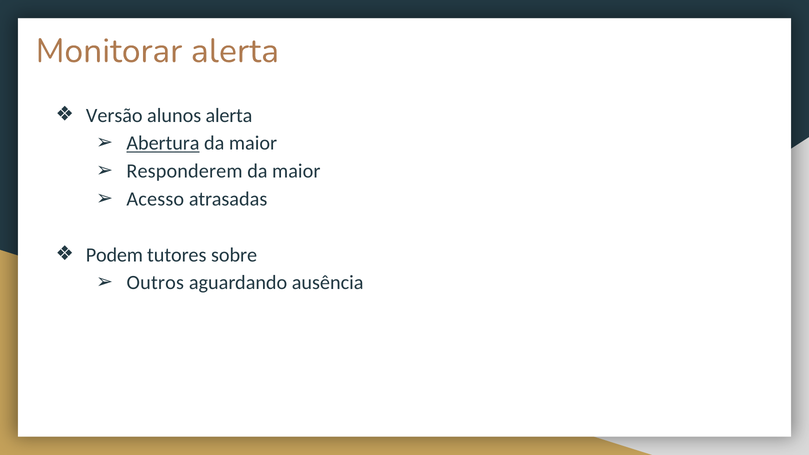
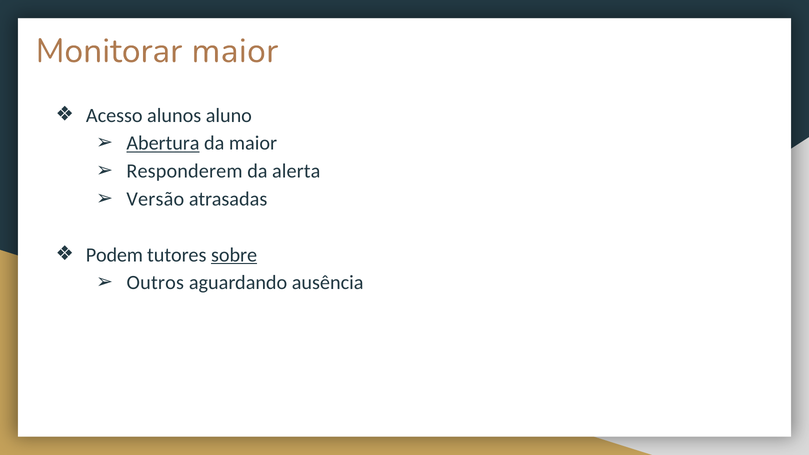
Monitorar alerta: alerta -> maior
Versão: Versão -> Acesso
alunos alerta: alerta -> aluno
maior at (296, 171): maior -> alerta
Acesso: Acesso -> Versão
sobre underline: none -> present
